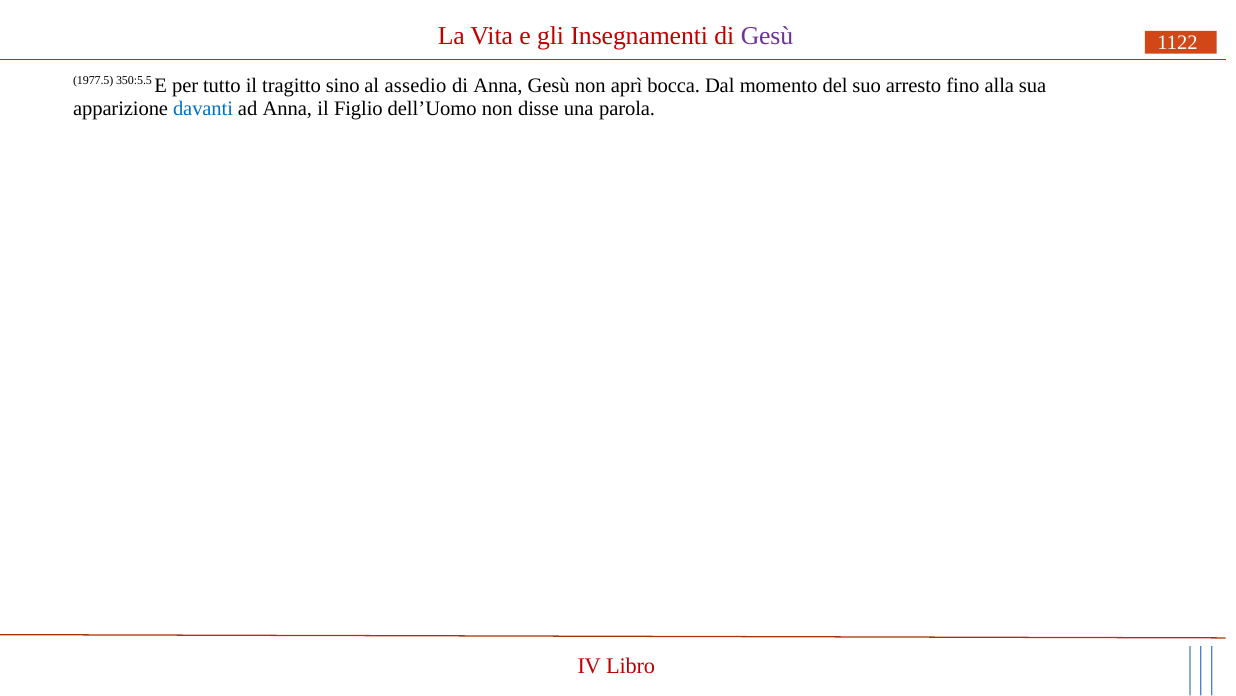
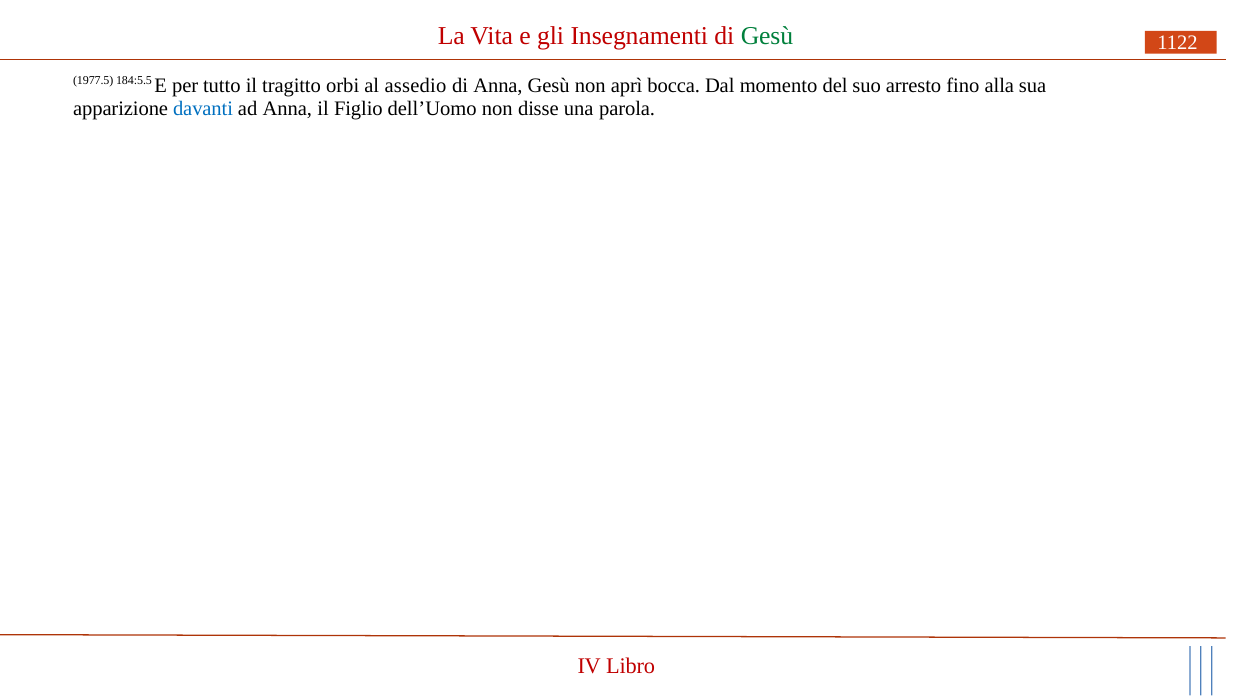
Gesù at (767, 36) colour: purple -> green
350:5.5: 350:5.5 -> 184:5.5
sino: sino -> orbi
